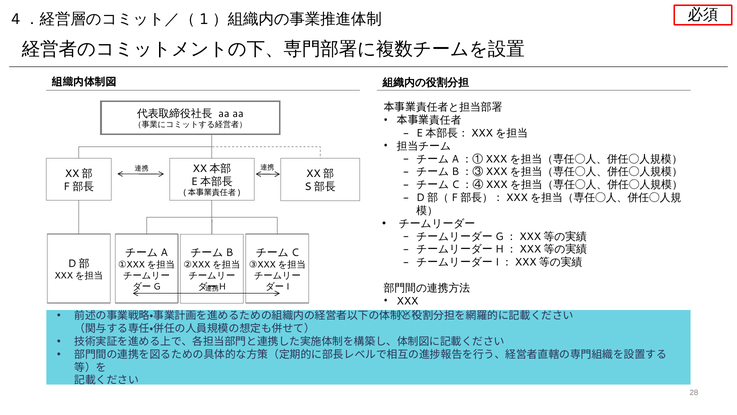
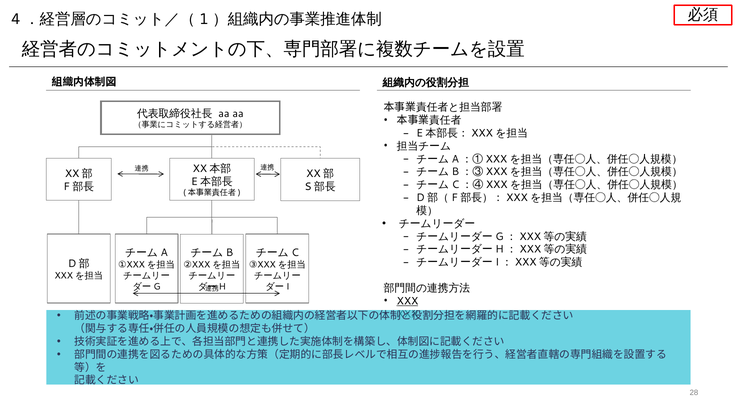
XXX at (407, 301) underline: none -> present
